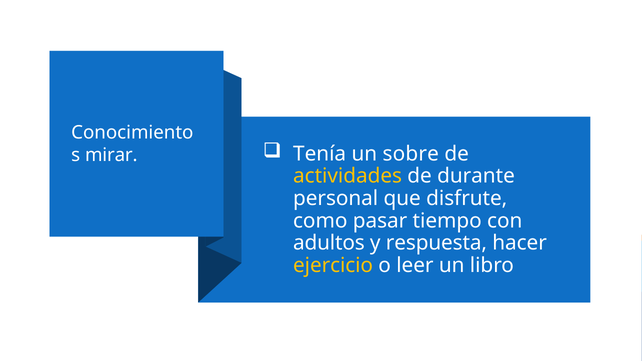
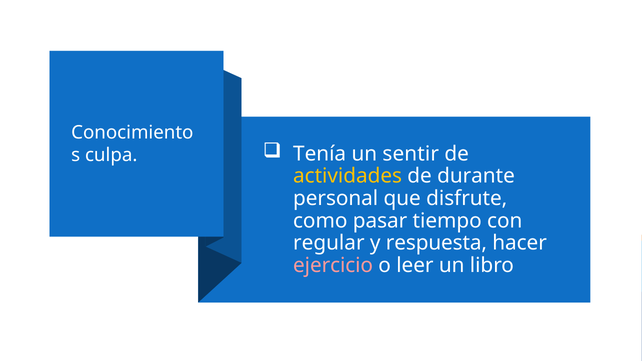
sobre: sobre -> sentir
mirar: mirar -> culpa
adultos: adultos -> regular
ejercicio colour: yellow -> pink
